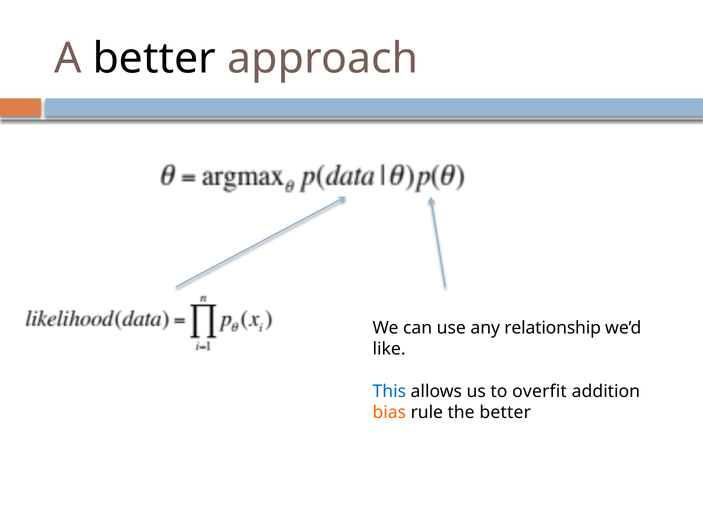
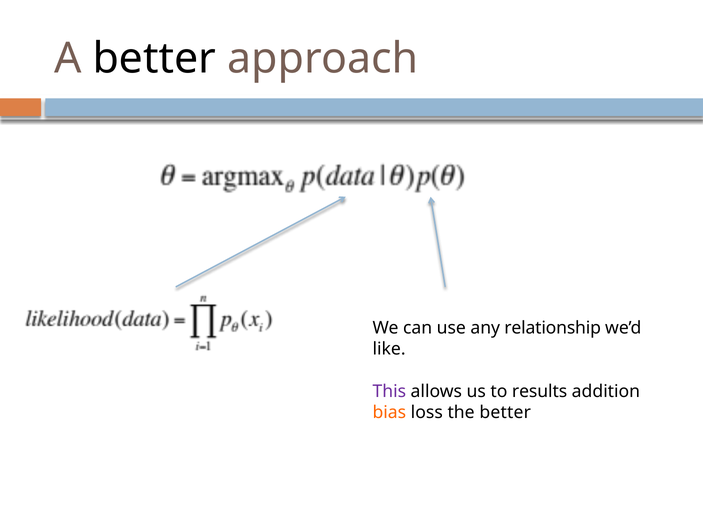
This colour: blue -> purple
overfit: overfit -> results
rule: rule -> loss
